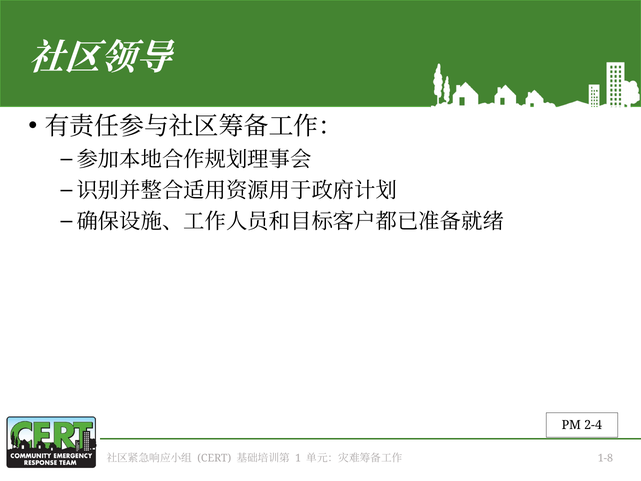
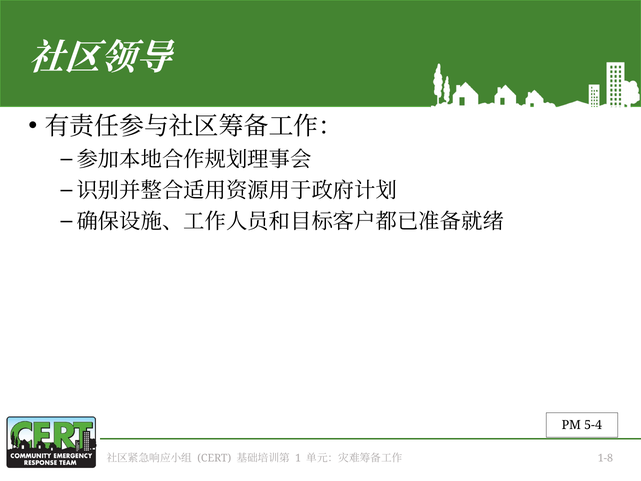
2-4: 2-4 -> 5-4
